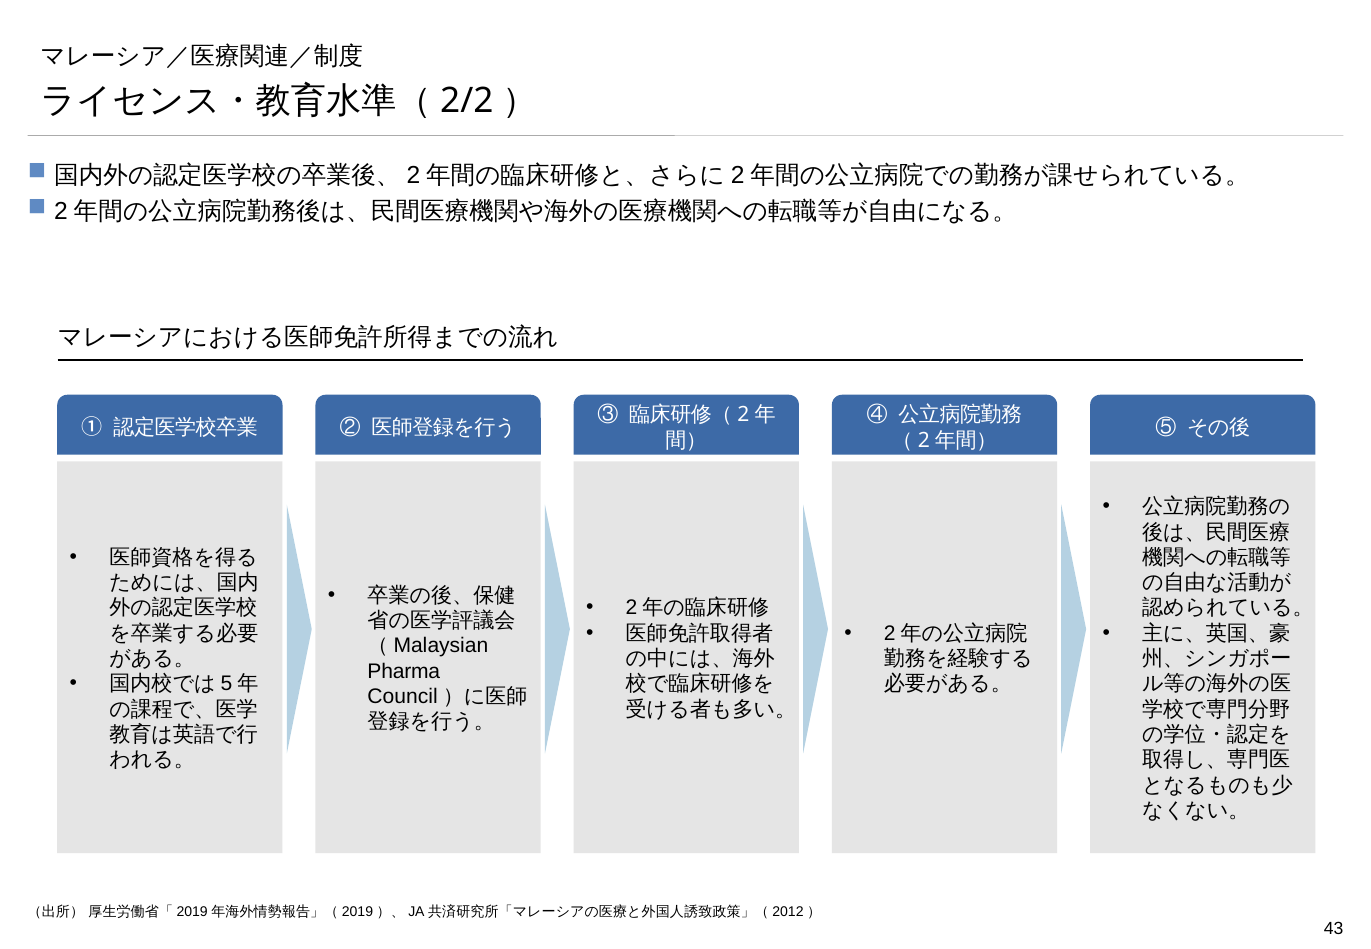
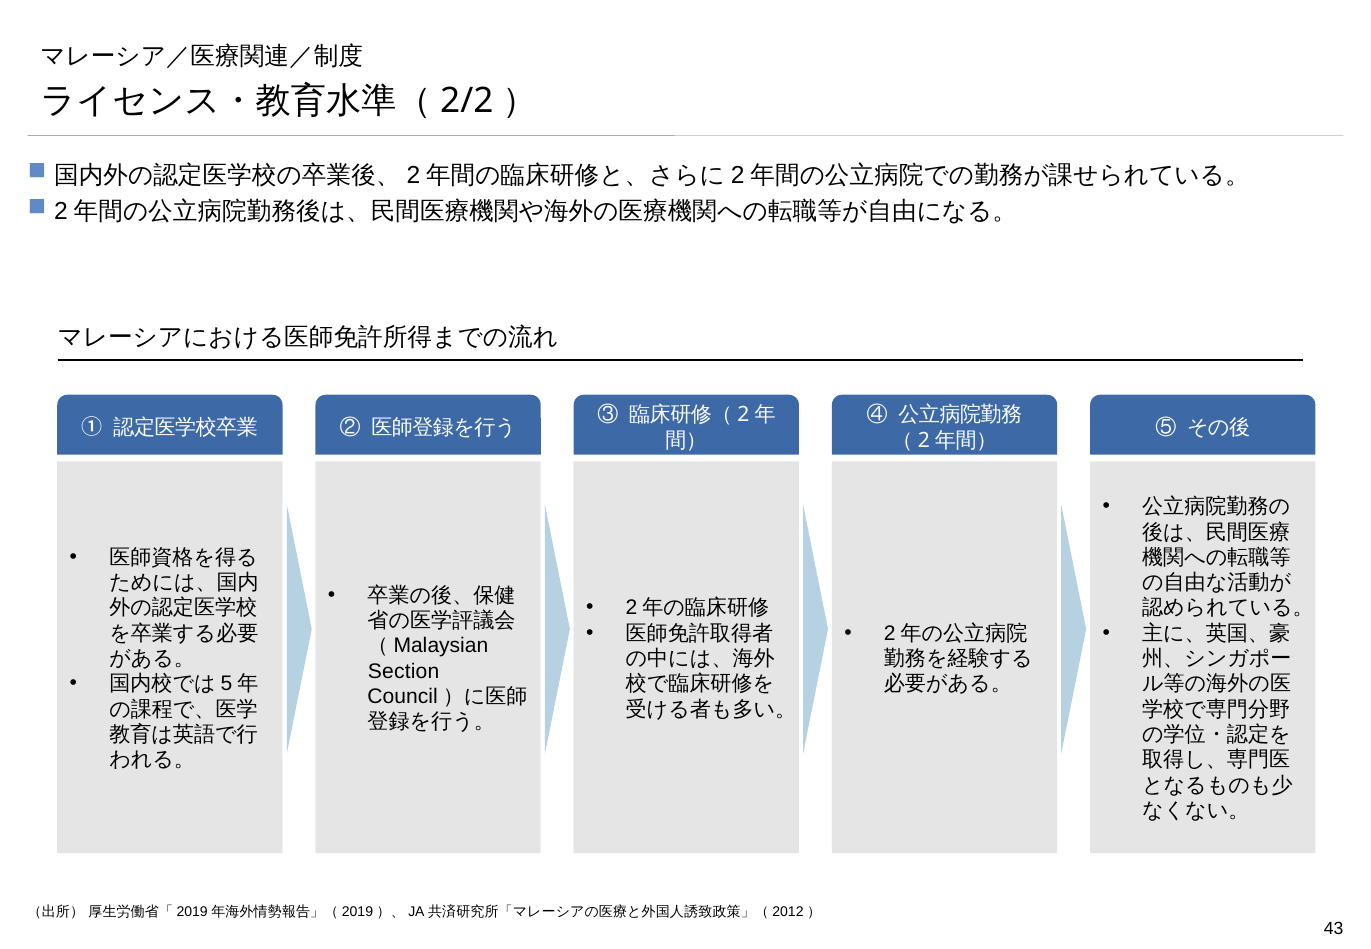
Pharma: Pharma -> Section
